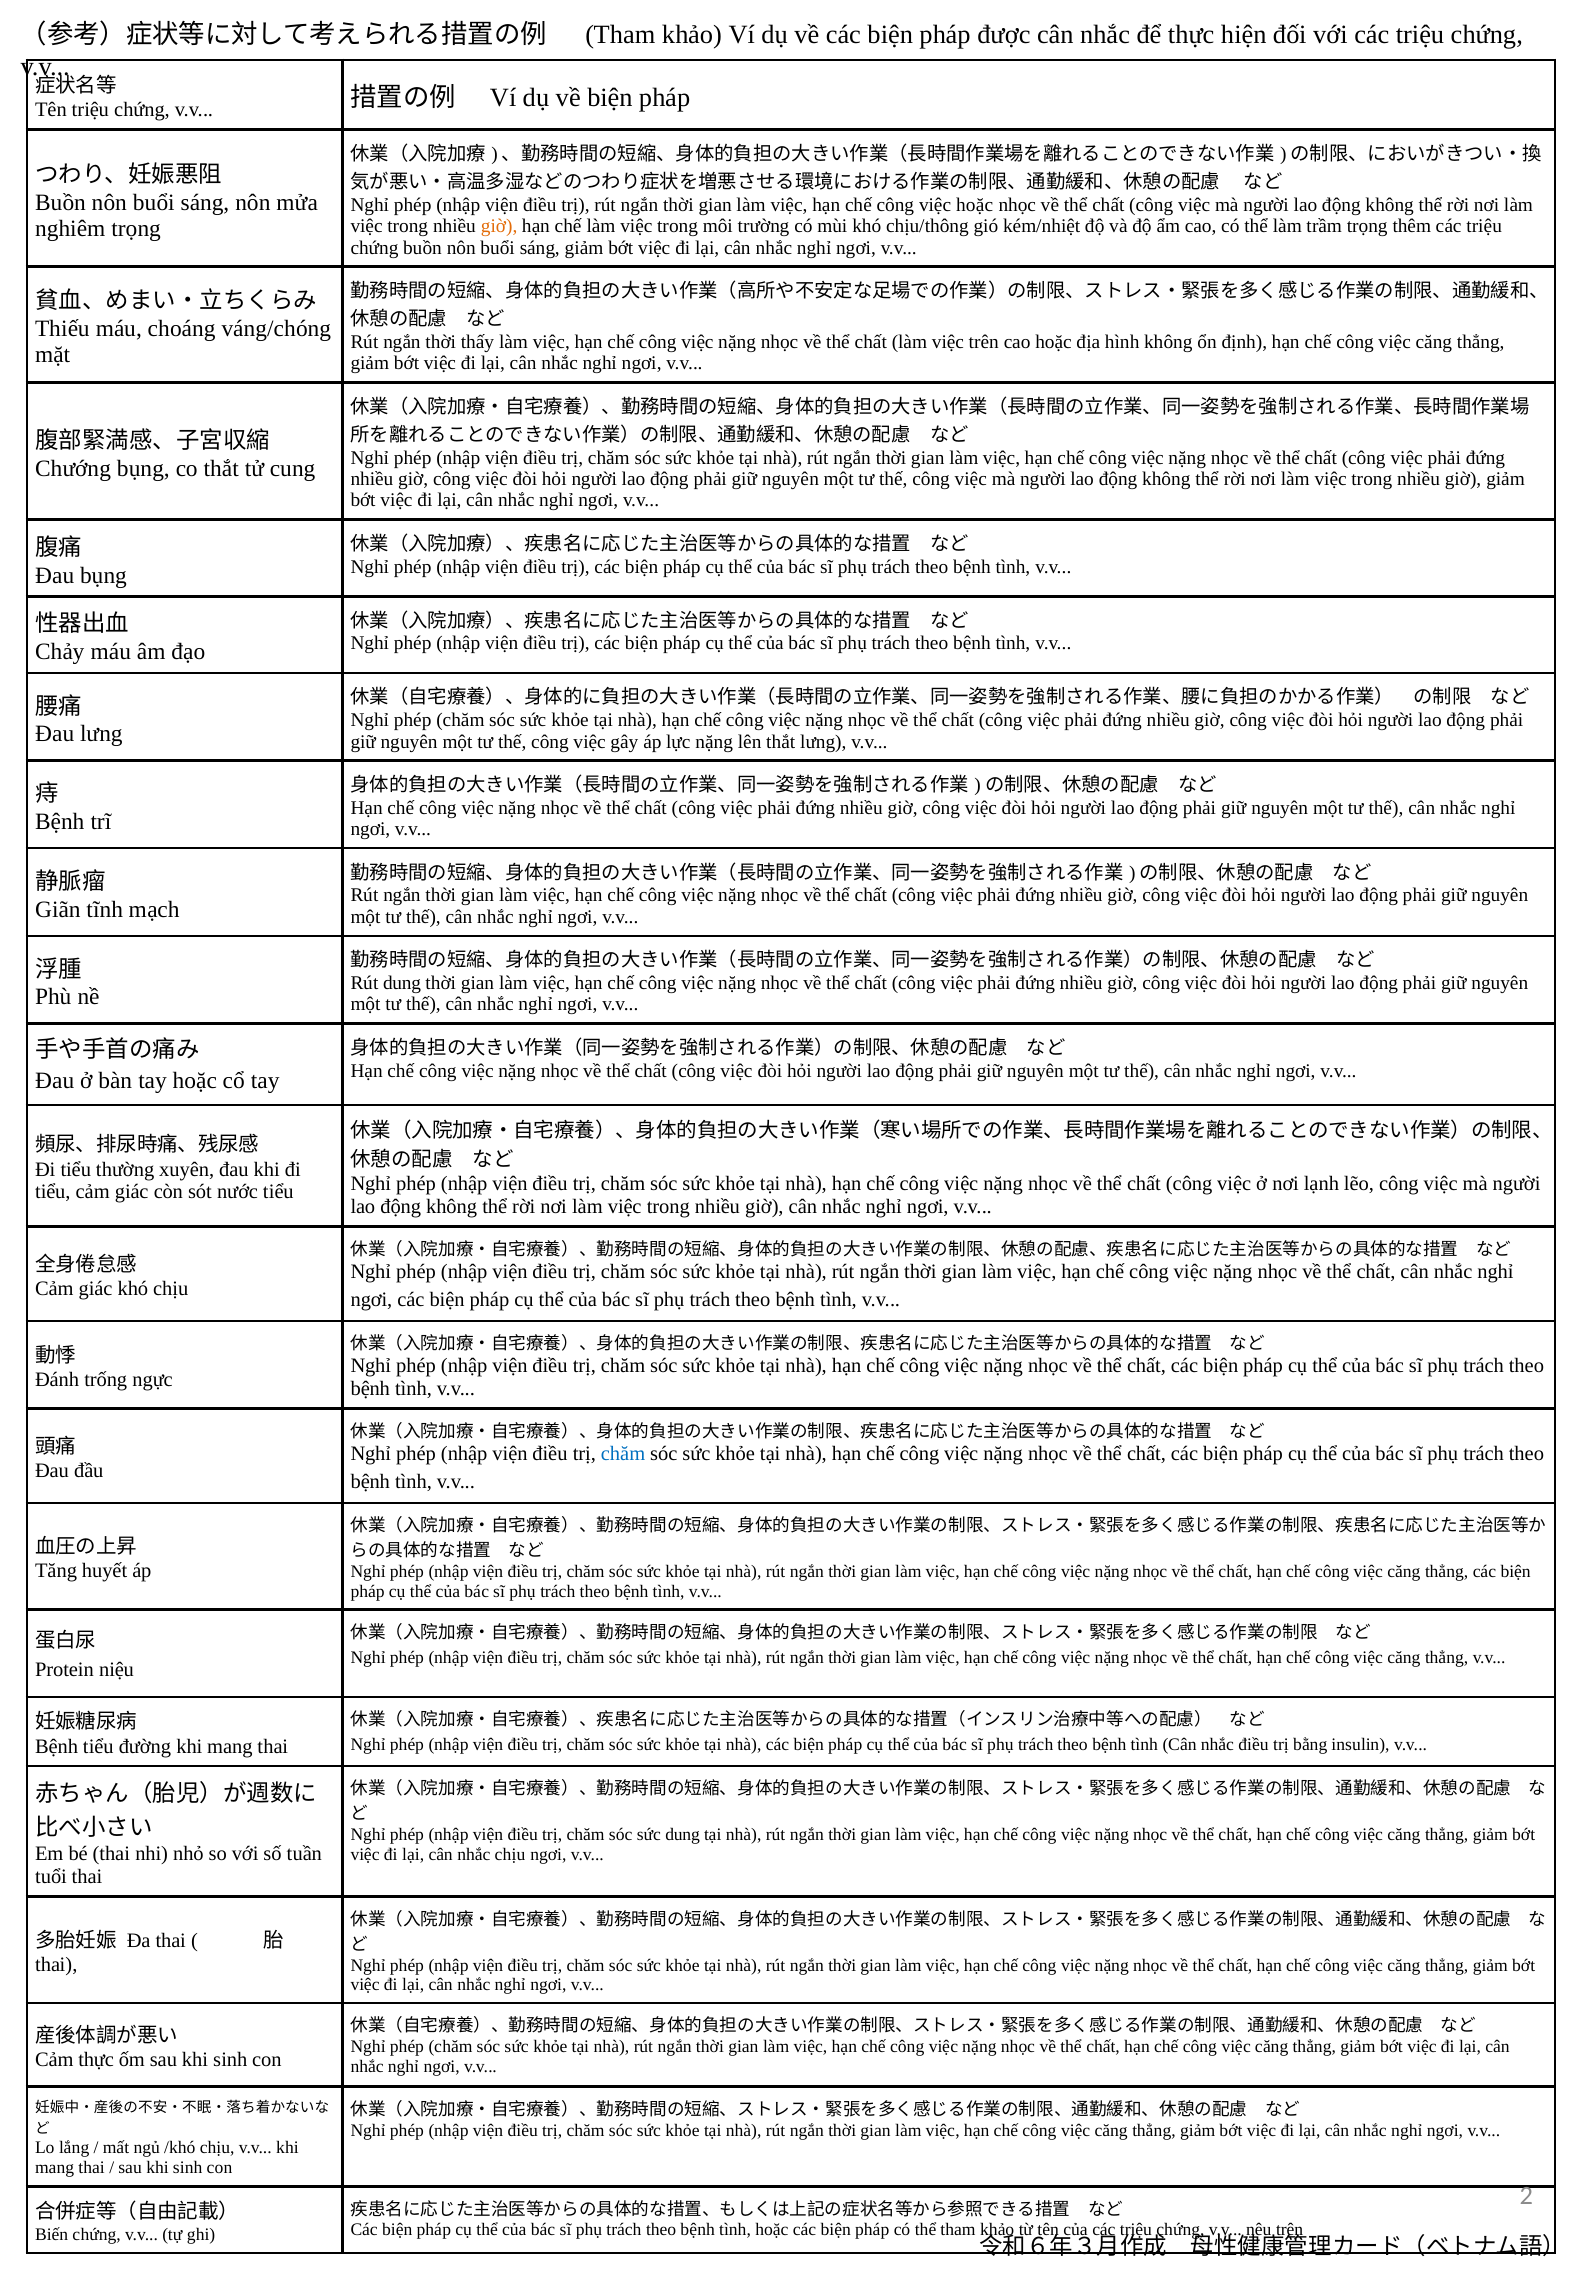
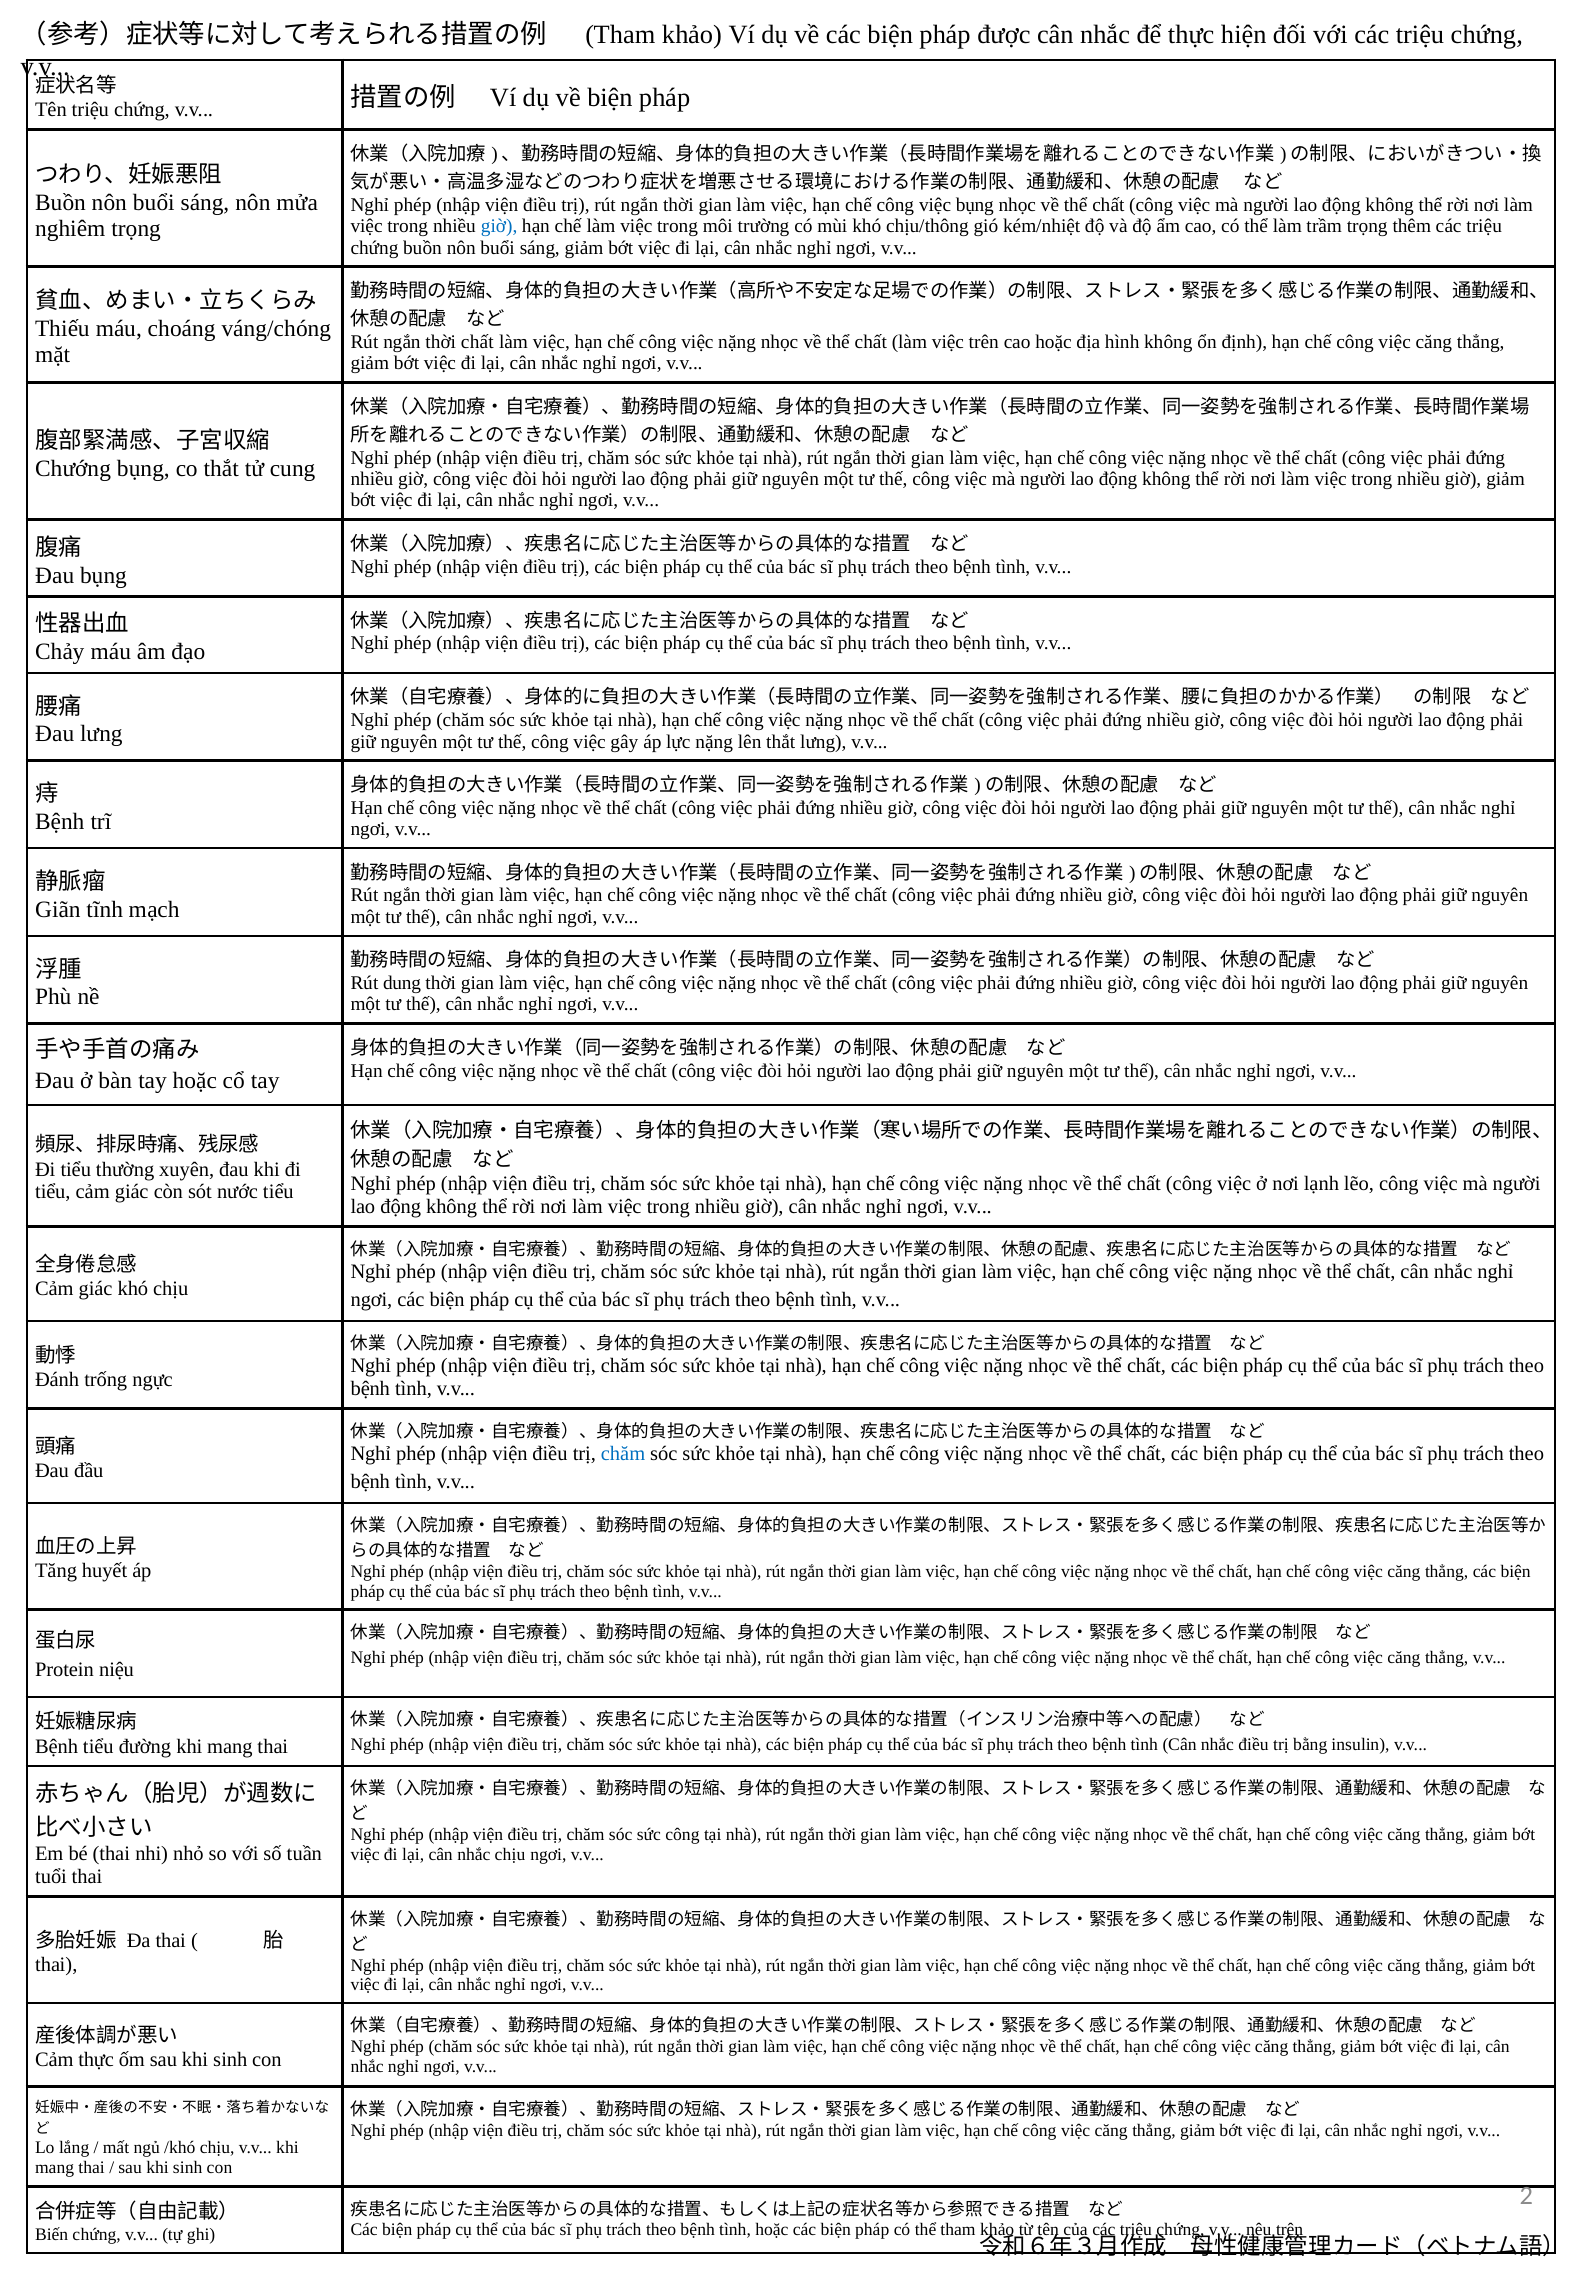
việc hoặc: hoặc -> bụng
giờ at (499, 226) colour: orange -> blue
thời thấy: thấy -> chất
sức dung: dung -> công
